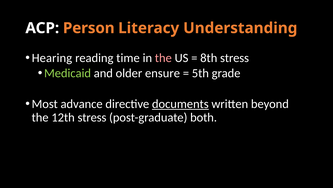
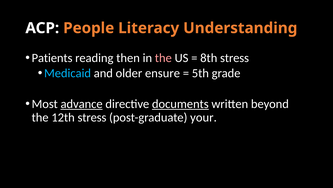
Person: Person -> People
Hearing: Hearing -> Patients
time: time -> then
Medicaid colour: light green -> light blue
advance underline: none -> present
both: both -> your
